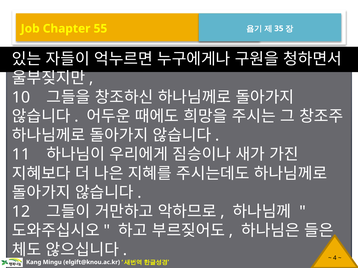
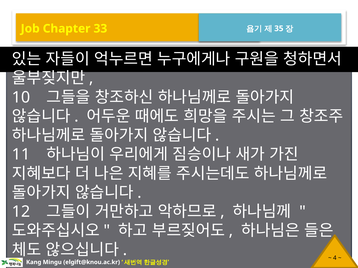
55: 55 -> 33
